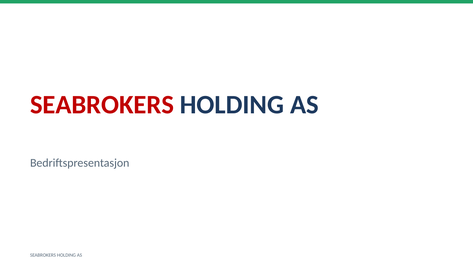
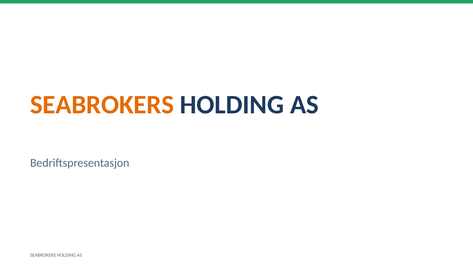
SEABROKERS at (102, 105) colour: red -> orange
